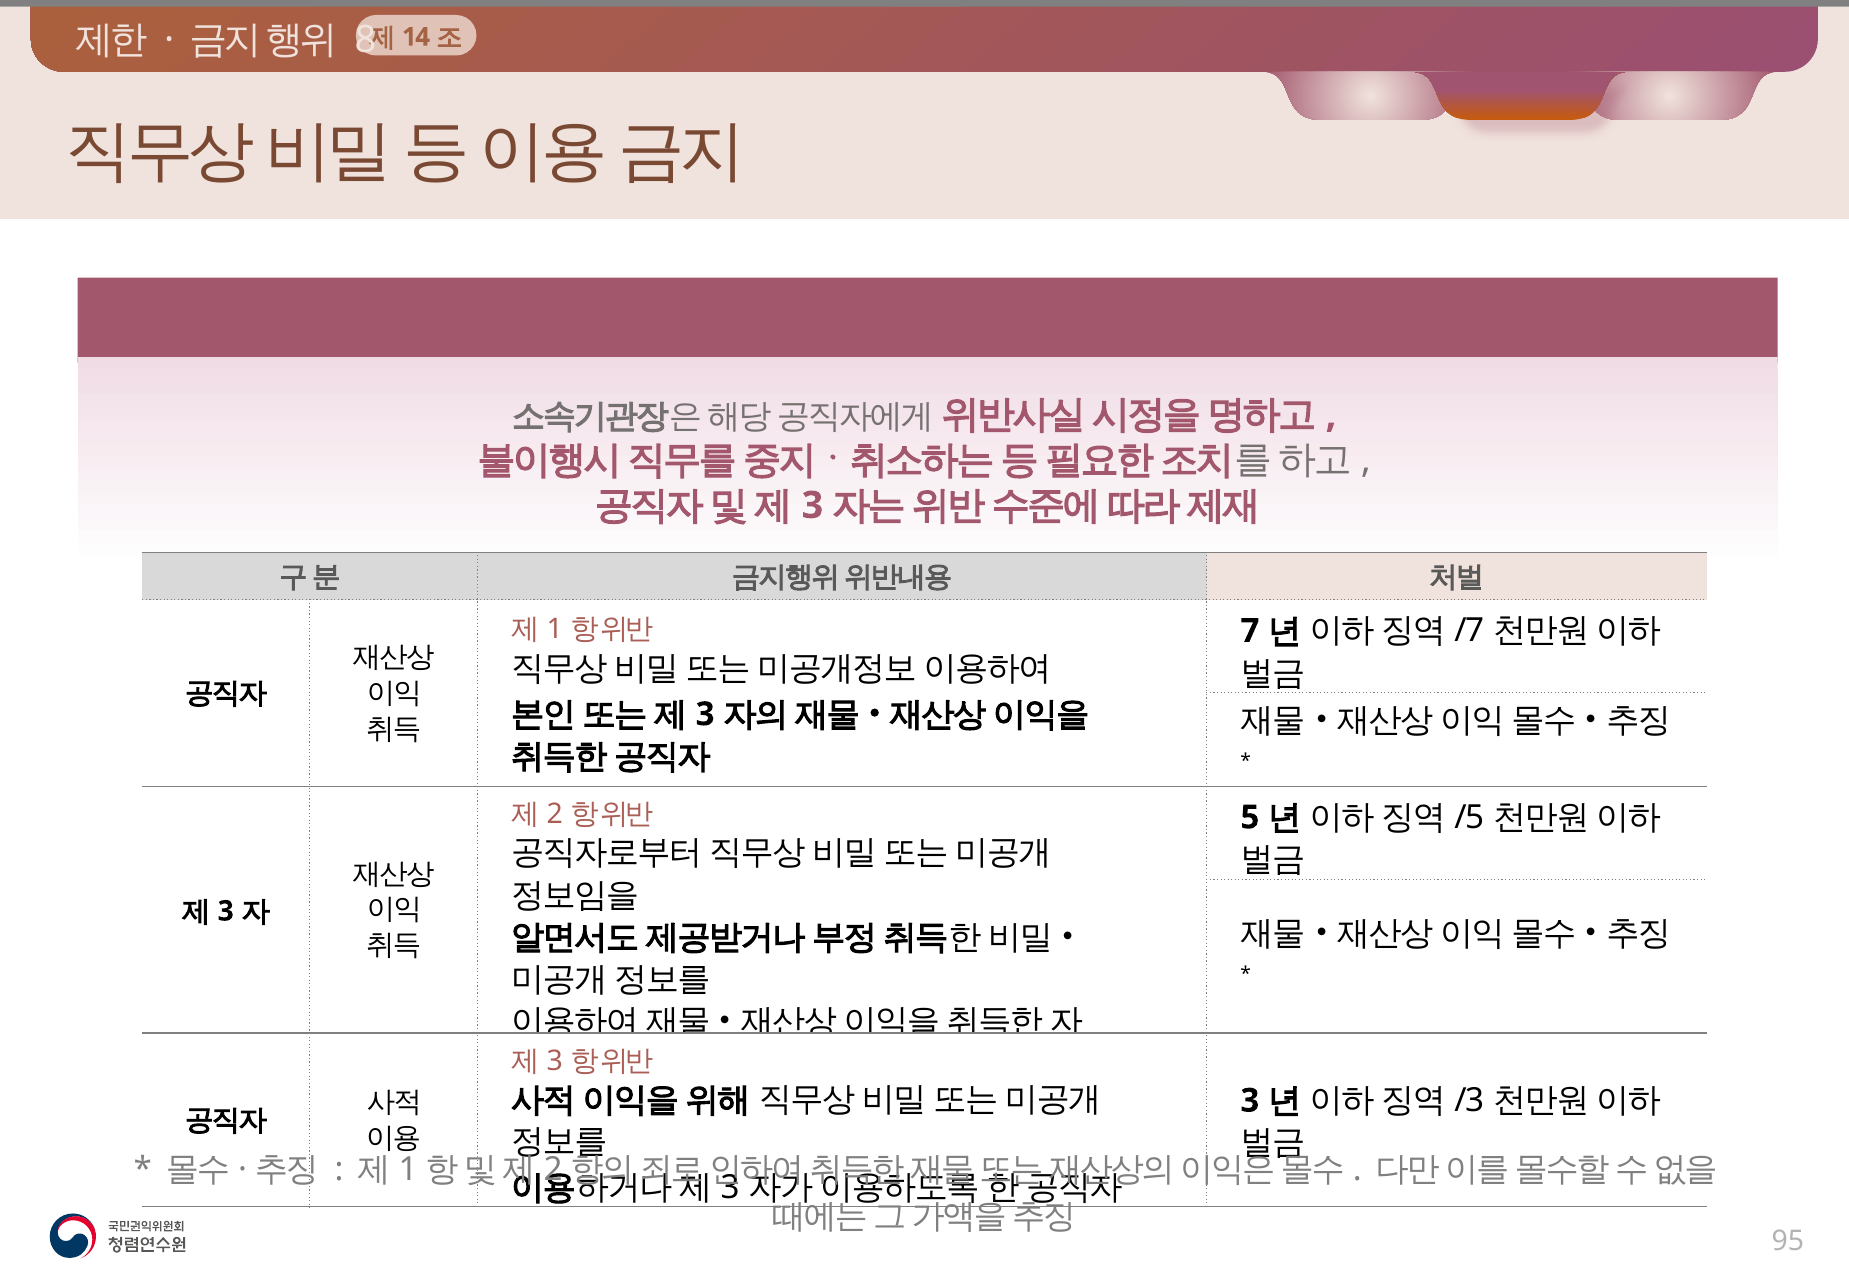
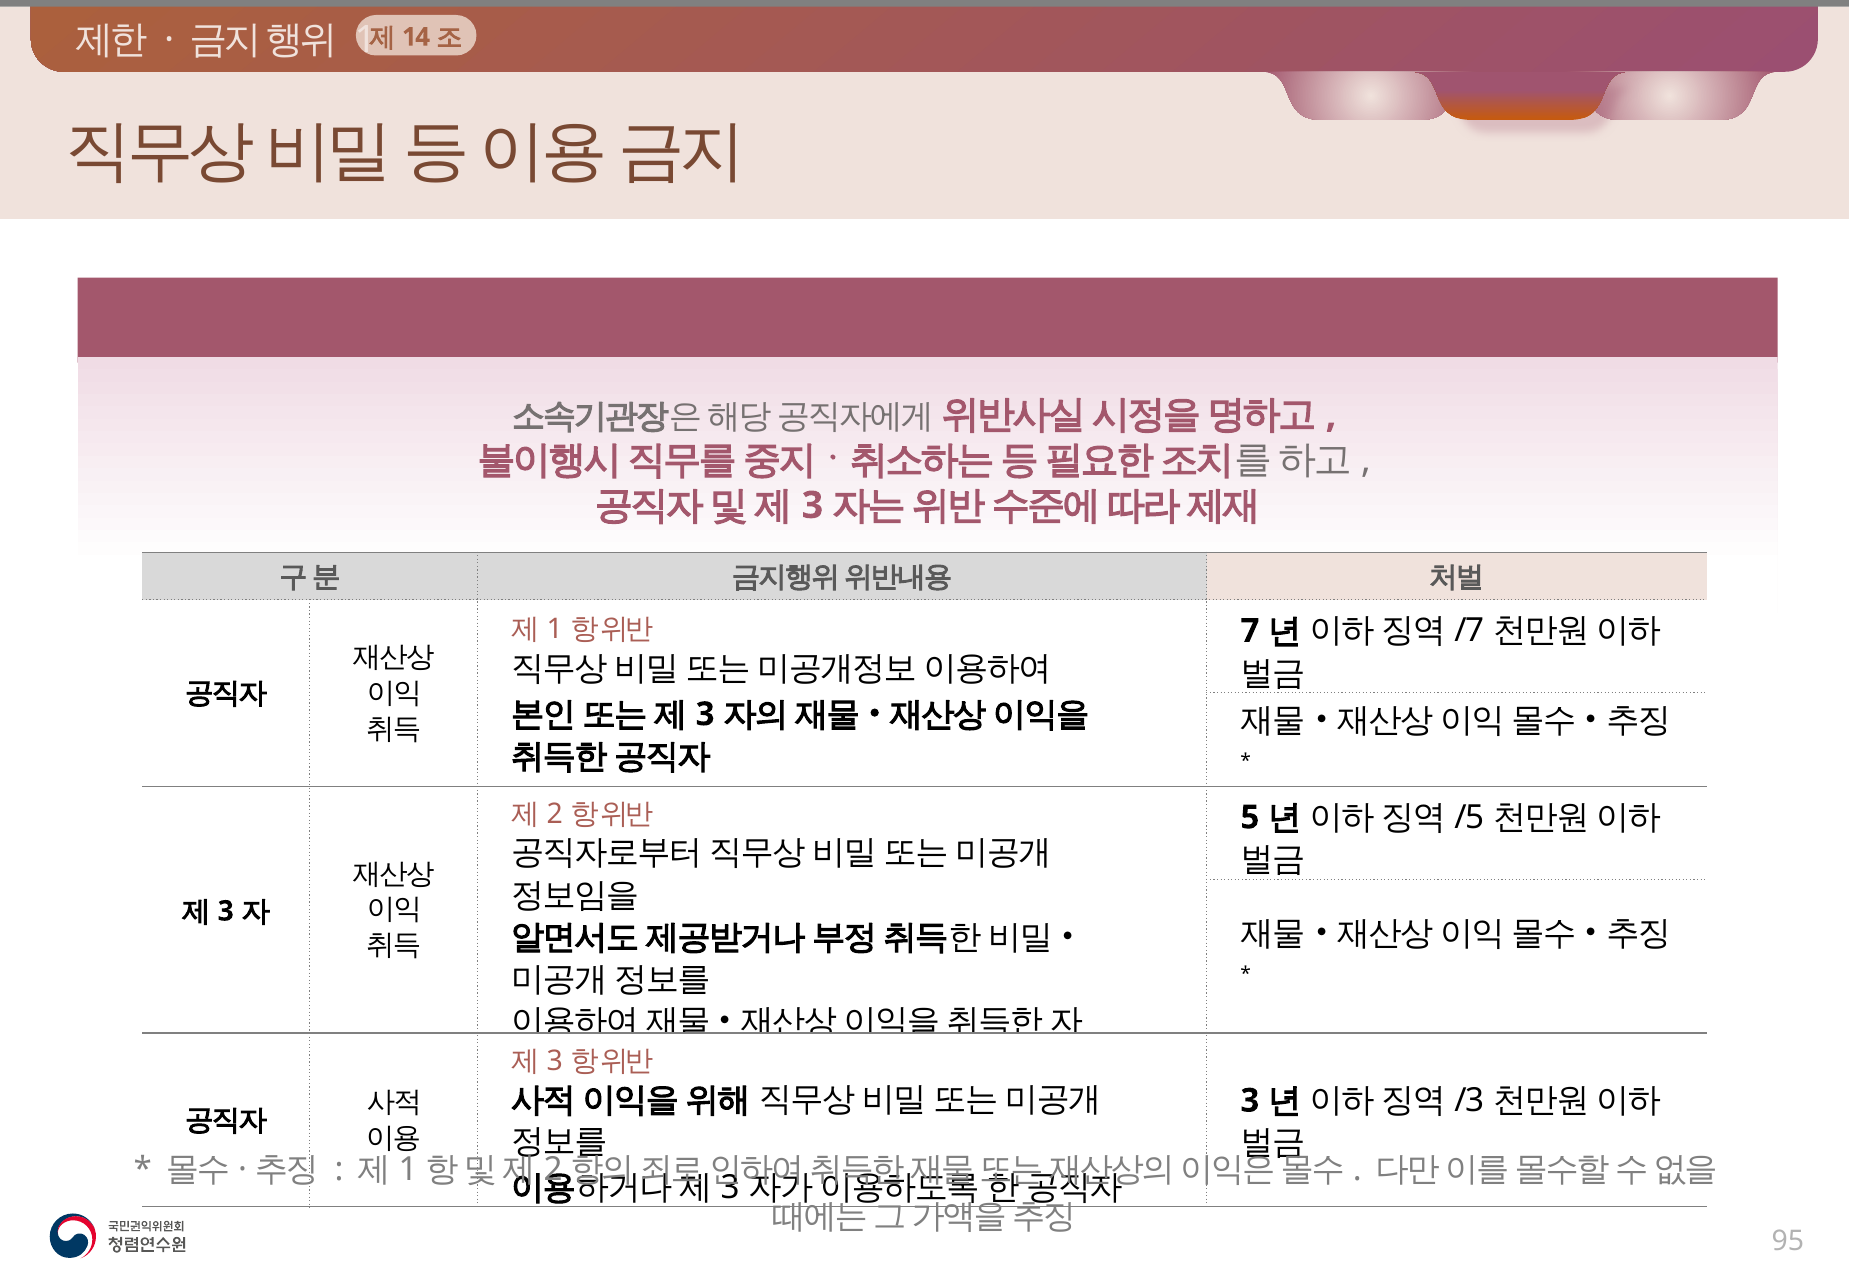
8 at (365, 40): 8 -> 1
